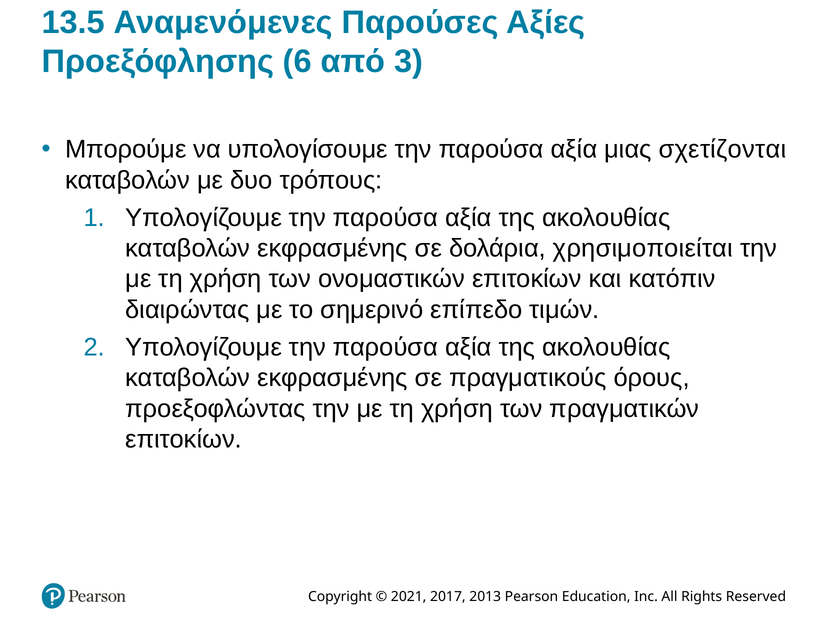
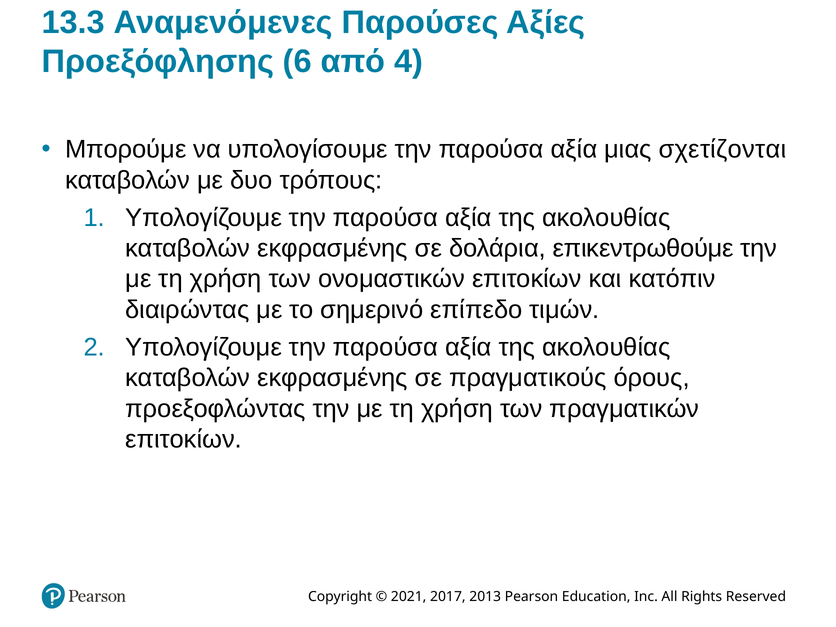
13.5: 13.5 -> 13.3
3: 3 -> 4
χρησιμοποιείται: χρησιμοποιείται -> επικεντρωθούμε
